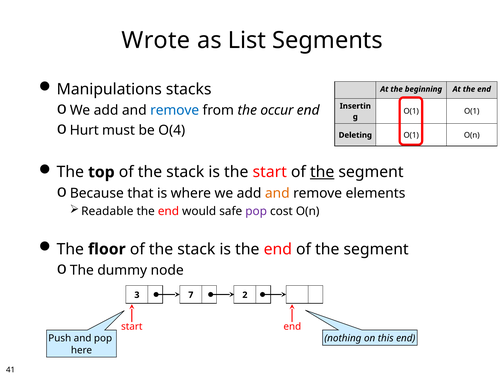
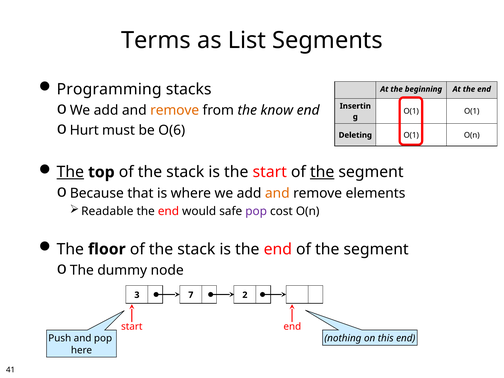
Wrote: Wrote -> Terms
Manipulations: Manipulations -> Programming
remove at (175, 110) colour: blue -> orange
occur: occur -> know
O(4: O(4 -> O(6
The at (70, 172) underline: none -> present
